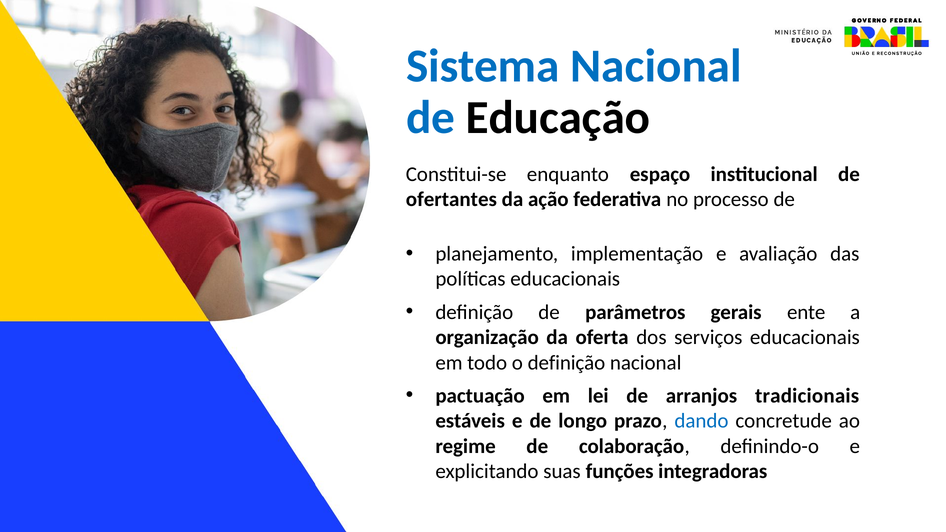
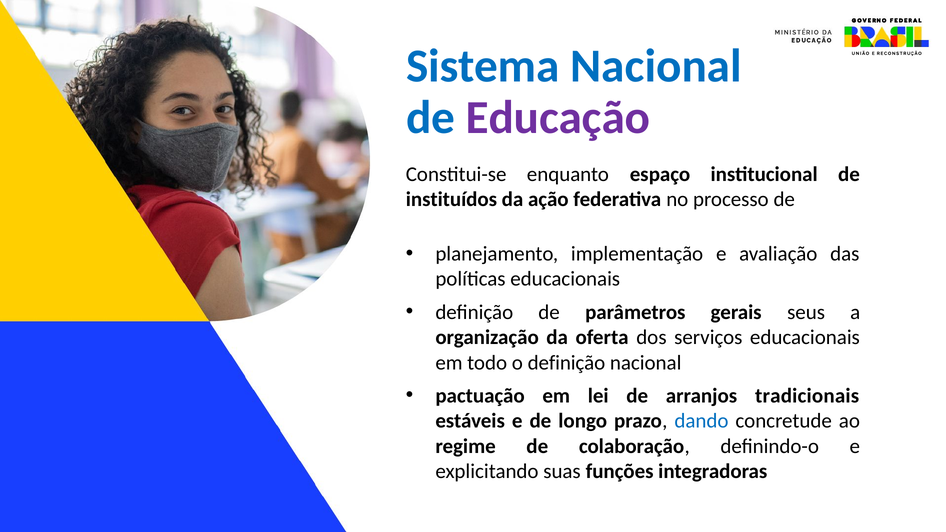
Educação colour: black -> purple
ofertantes: ofertantes -> instituídos
ente: ente -> seus
